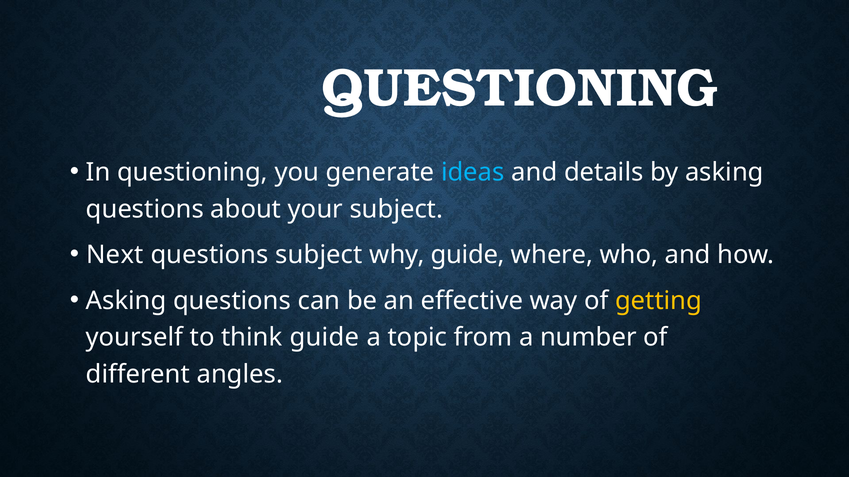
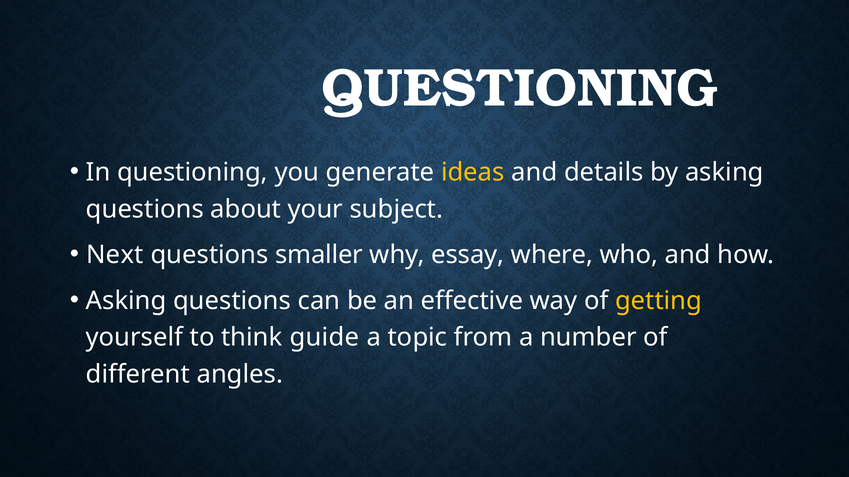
ideas colour: light blue -> yellow
questions subject: subject -> smaller
why guide: guide -> essay
